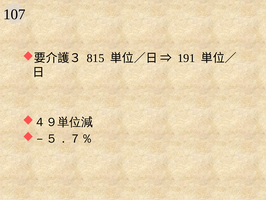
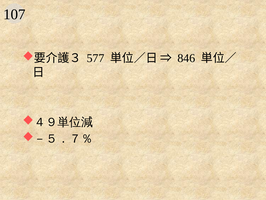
815: 815 -> 577
191: 191 -> 846
